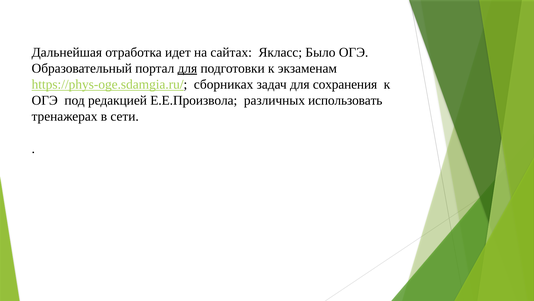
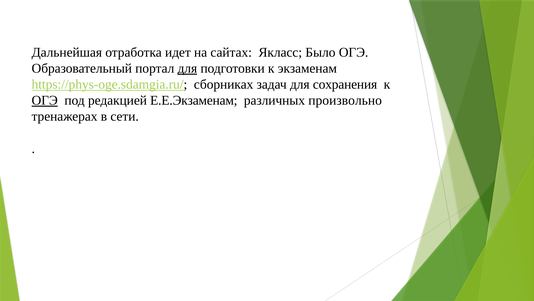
ОГЭ at (45, 100) underline: none -> present
Е.Е.Произвола: Е.Е.Произвола -> Е.Е.Экзаменам
использовать: использовать -> произвольно
